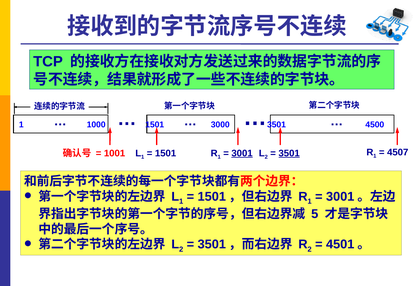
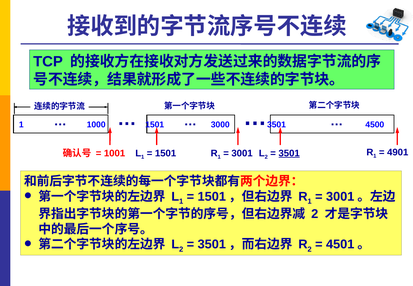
3001 underline: present -> none
4507: 4507 -> 4901
5 at (315, 214): 5 -> 2
